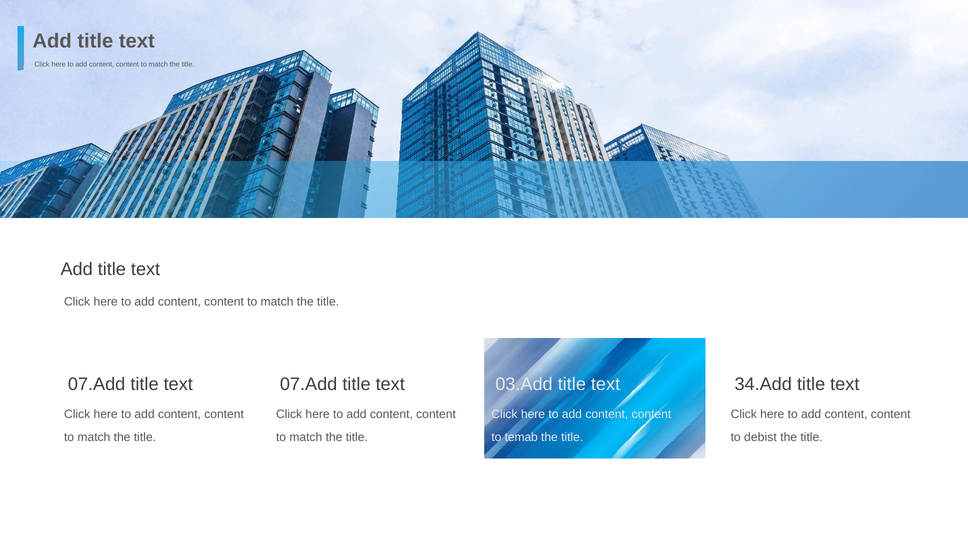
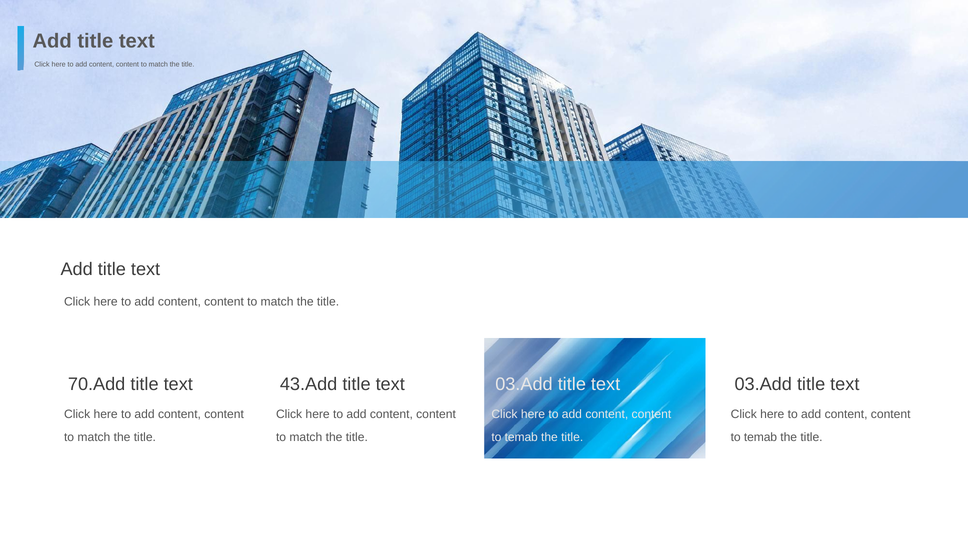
07.Add at (97, 385): 07.Add -> 70.Add
07.Add at (309, 385): 07.Add -> 43.Add
34.Add at (763, 385): 34.Add -> 03.Add
debist at (760, 438): debist -> temab
